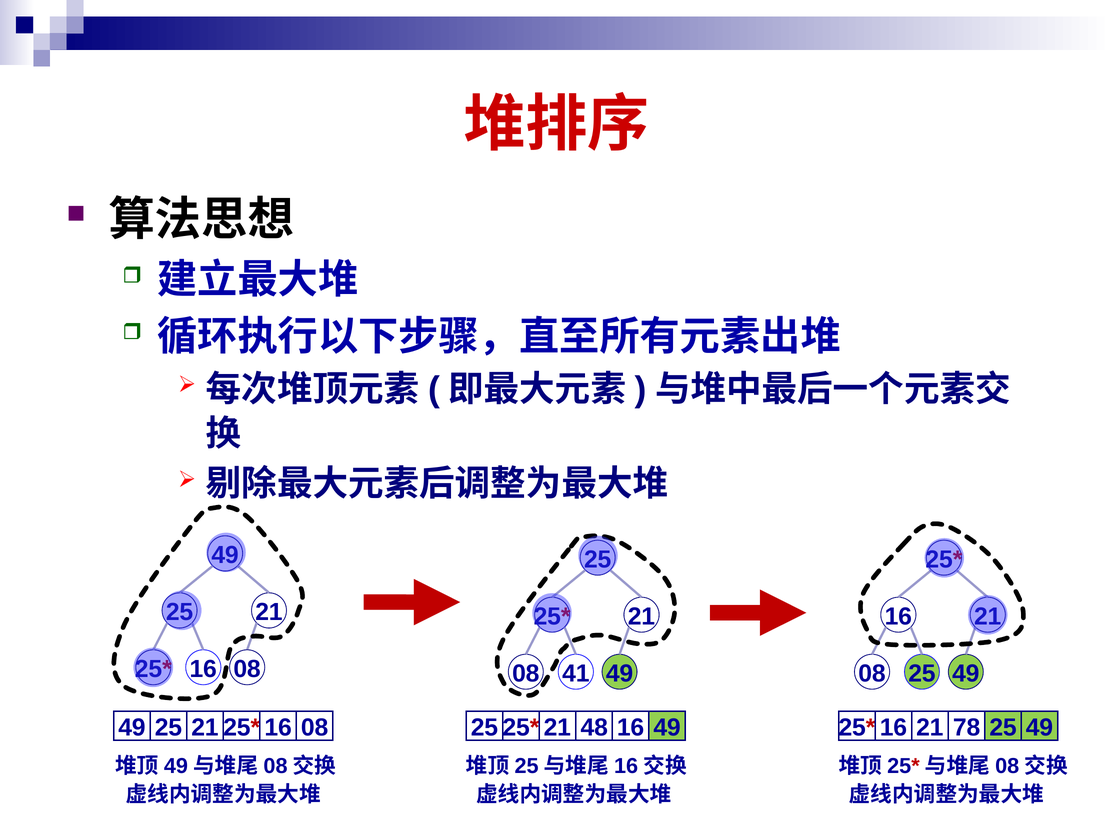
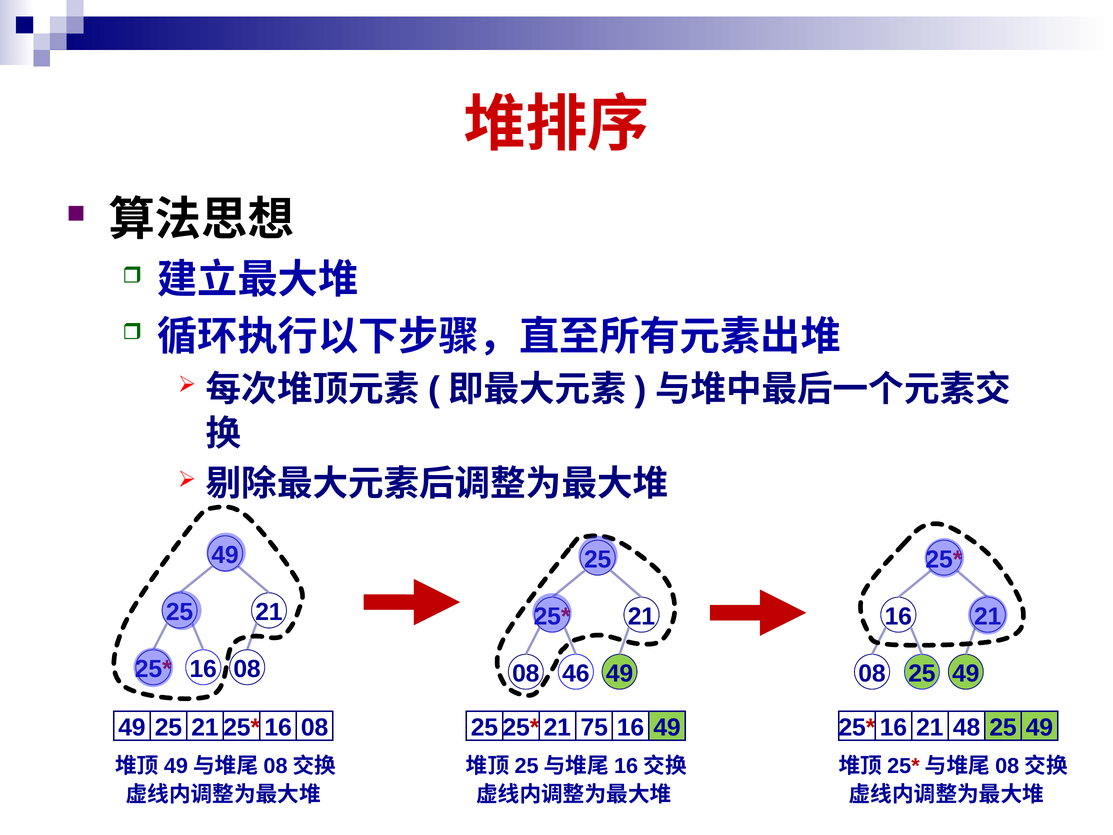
41: 41 -> 46
48: 48 -> 75
78: 78 -> 48
